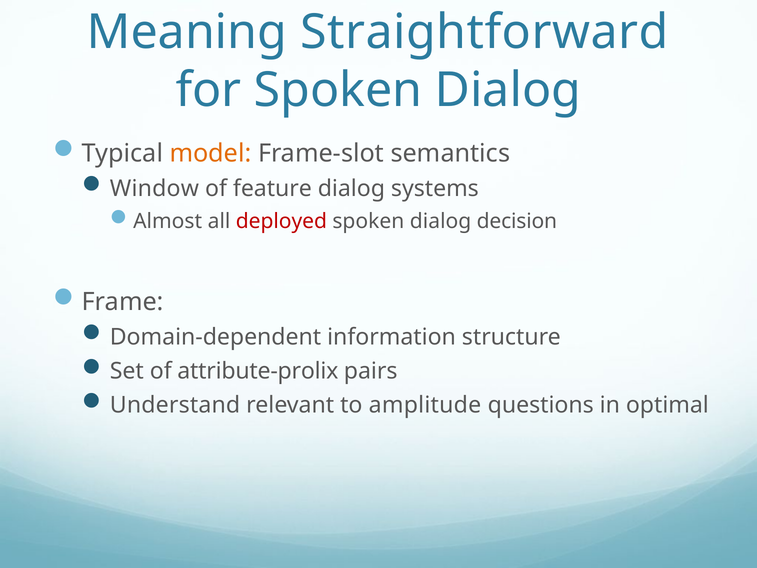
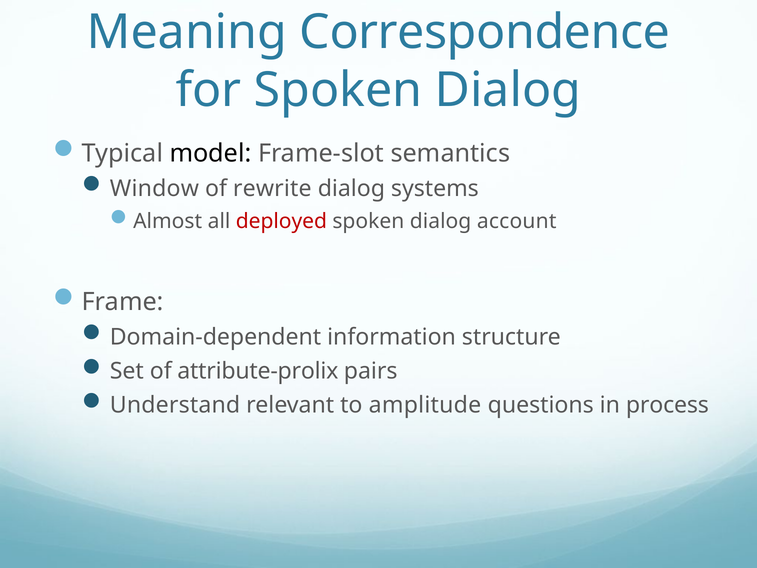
Straightforward: Straightforward -> Correspondence
model colour: orange -> black
feature: feature -> rewrite
decision: decision -> account
optimal: optimal -> process
